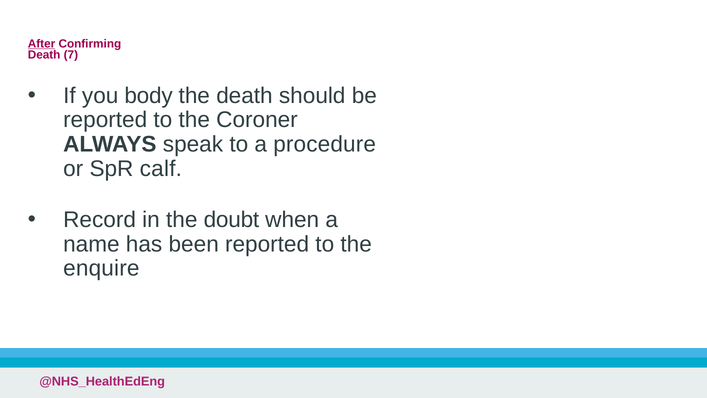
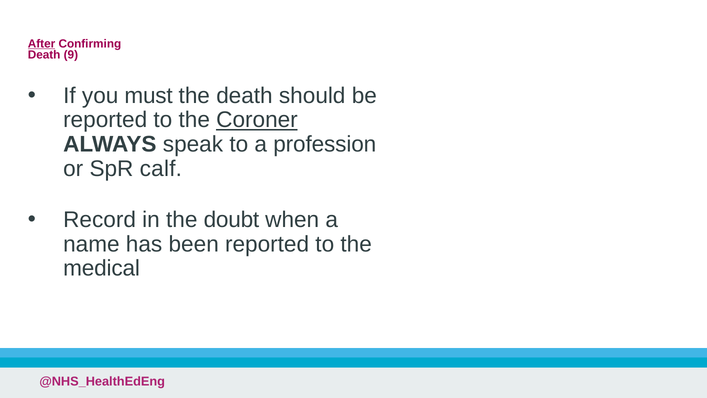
7: 7 -> 9
body: body -> must
Coroner underline: none -> present
procedure: procedure -> profession
enquire: enquire -> medical
